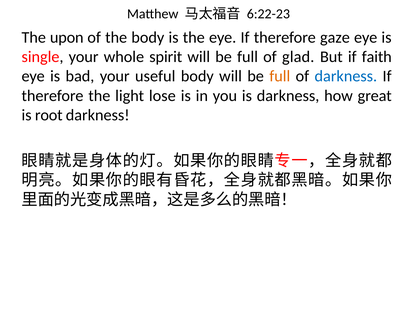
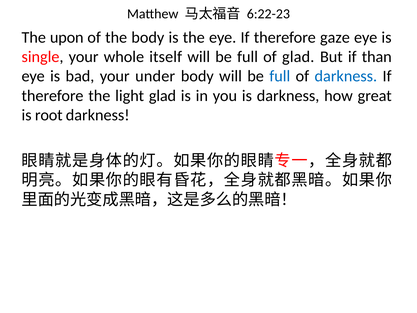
spirit: spirit -> itself
faith: faith -> than
useful: useful -> under
full at (280, 76) colour: orange -> blue
light lose: lose -> glad
